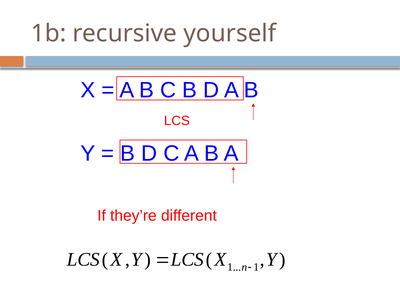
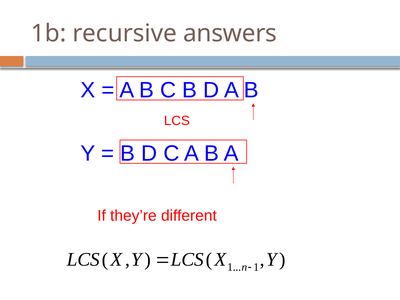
yourself: yourself -> answers
